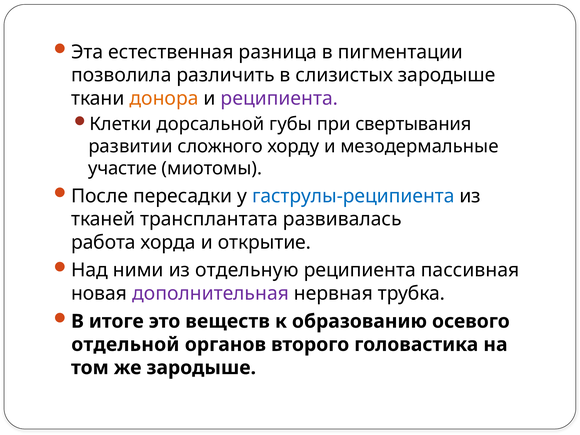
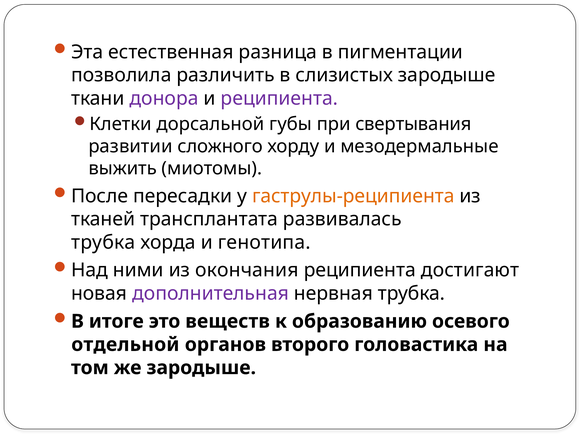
донора colour: orange -> purple
участие: участие -> выжить
гаструлы-реципиента colour: blue -> orange
работа at (103, 242): работа -> трубка
открытие: открытие -> генотипа
отдельную: отдельную -> окончания
пассивная: пассивная -> достигают
